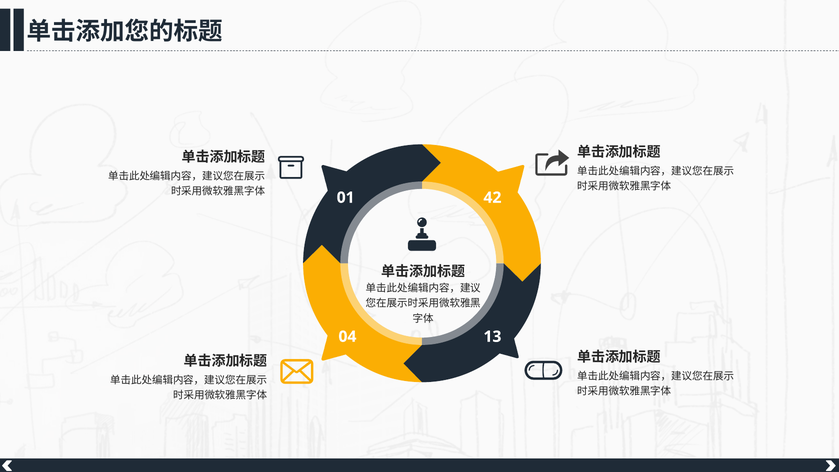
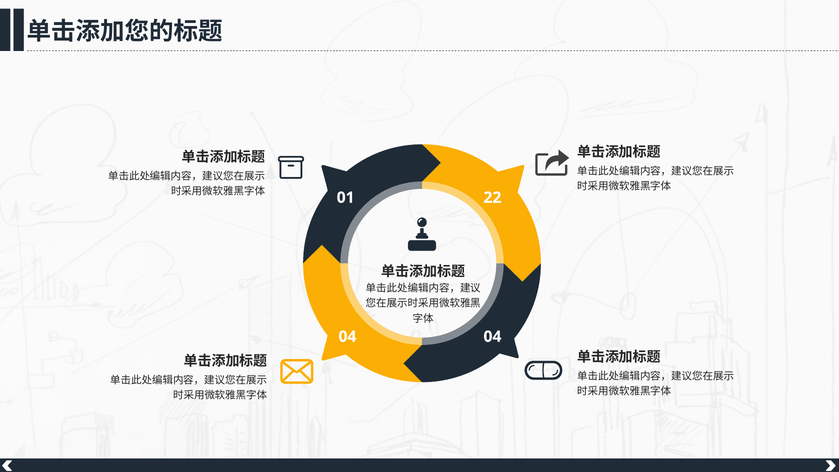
42: 42 -> 22
04 13: 13 -> 04
